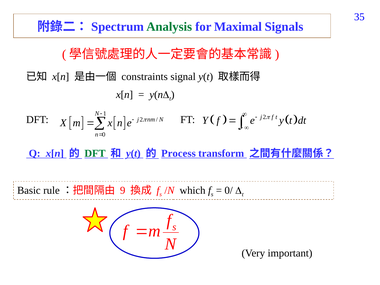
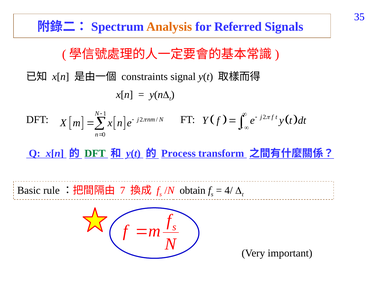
Analysis colour: green -> orange
Maximal: Maximal -> Referred
9: 9 -> 7
which: which -> obtain
0/: 0/ -> 4/
